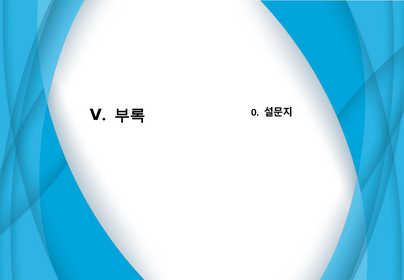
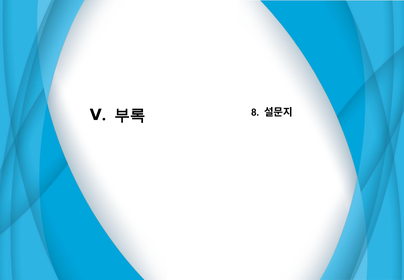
0: 0 -> 8
